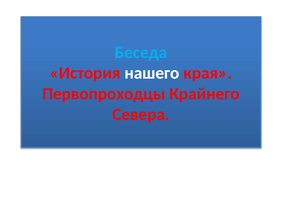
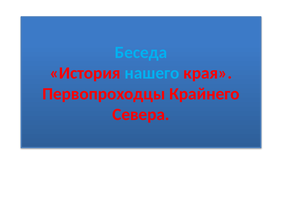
нашего colour: white -> light blue
